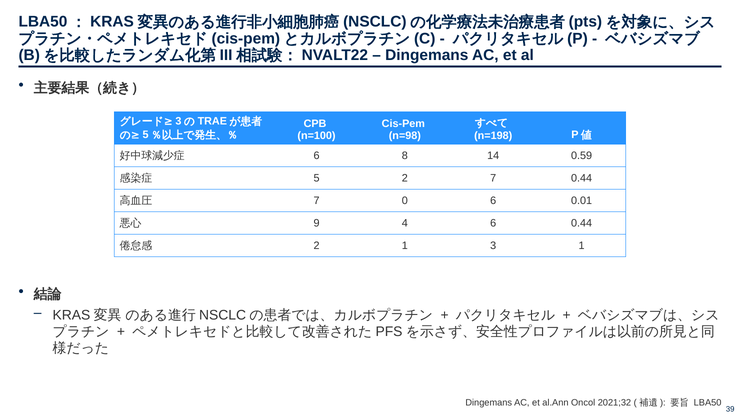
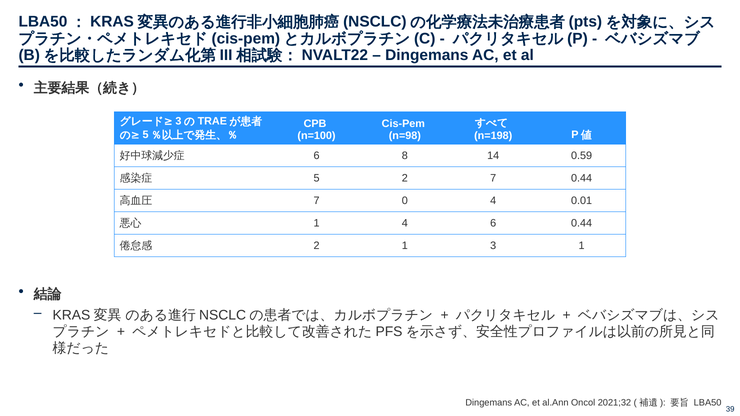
0 6: 6 -> 4
9 at (317, 224): 9 -> 1
